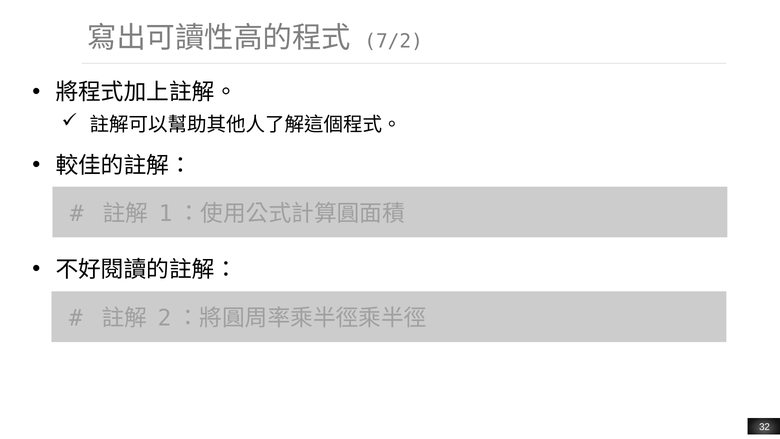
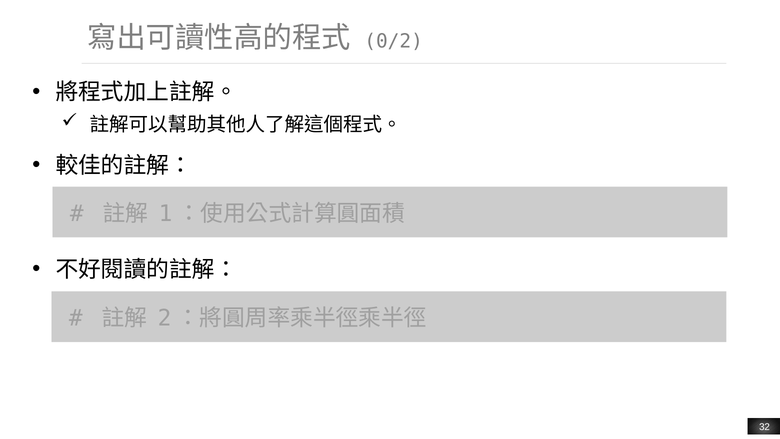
7/2: 7/2 -> 0/2
